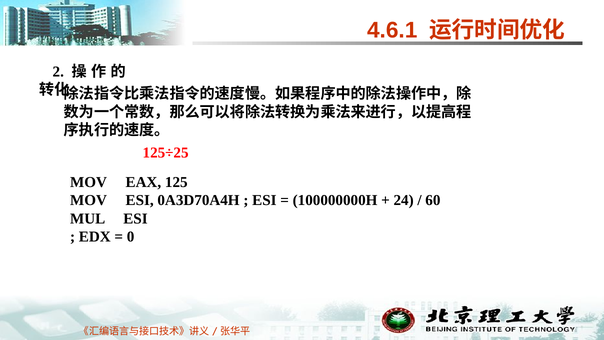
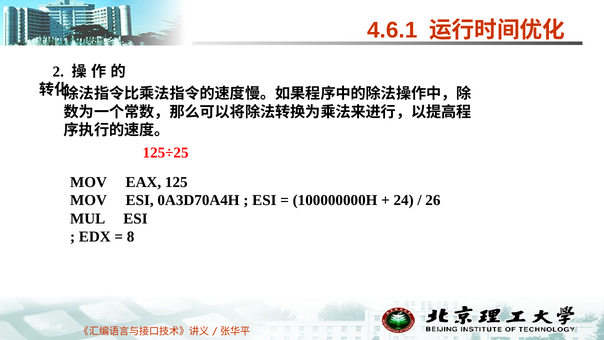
60: 60 -> 26
0: 0 -> 8
